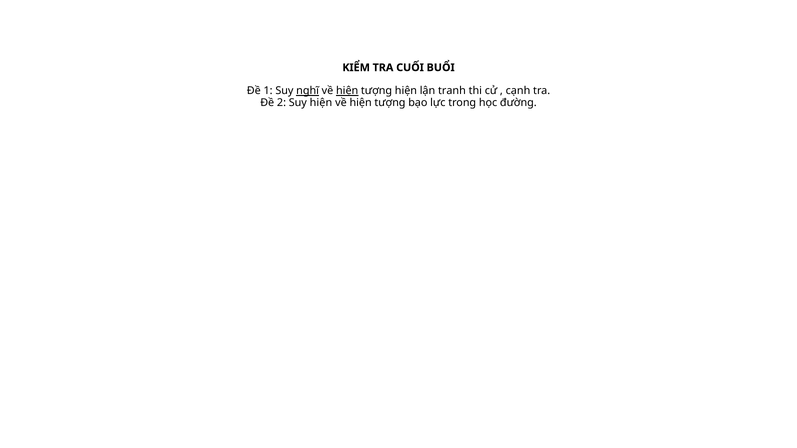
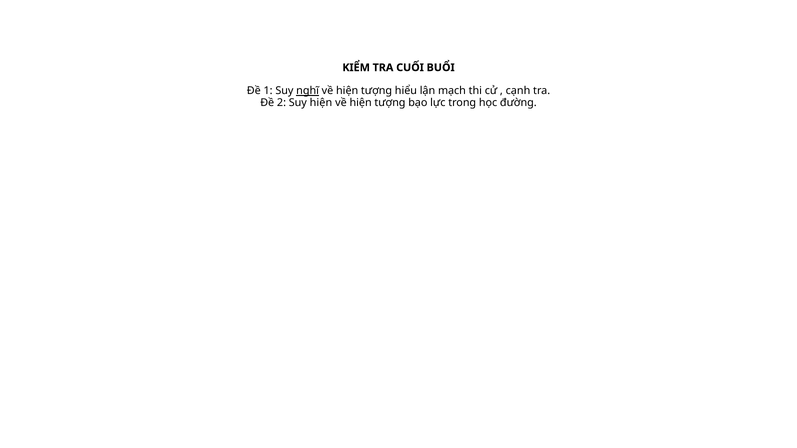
hiện at (347, 91) underline: present -> none
tượng hiện: hiện -> hiểu
tranh: tranh -> mạch
